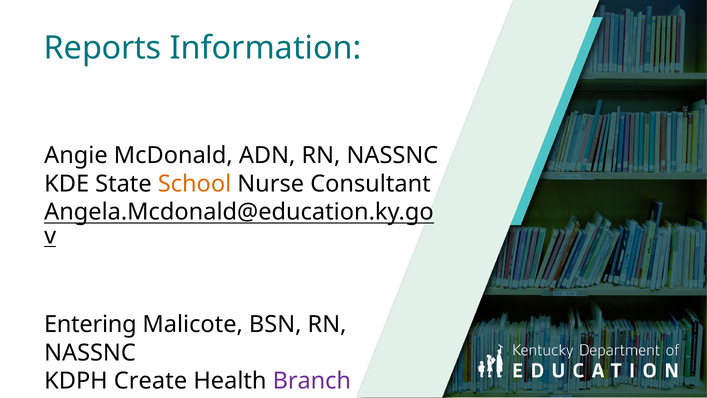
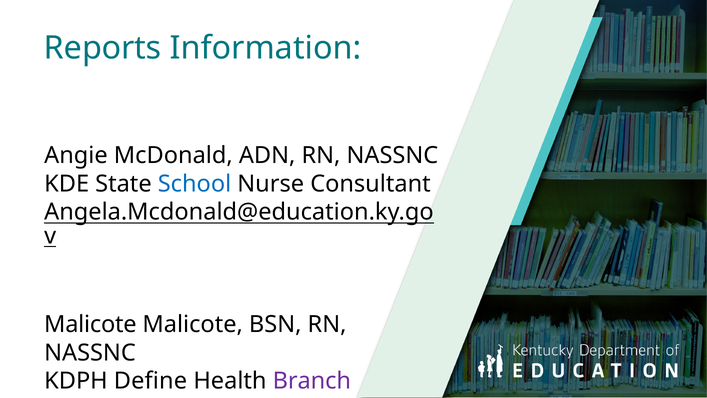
School colour: orange -> blue
Entering at (90, 324): Entering -> Malicote
Create: Create -> Define
